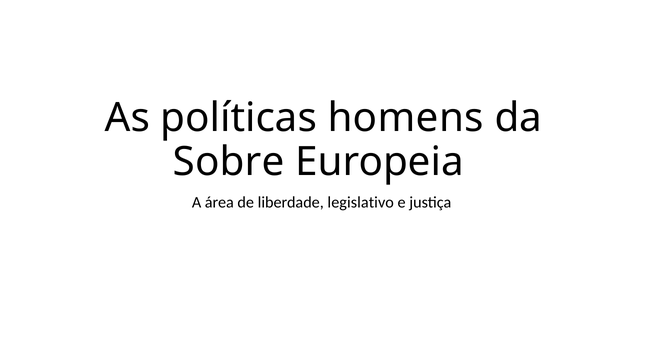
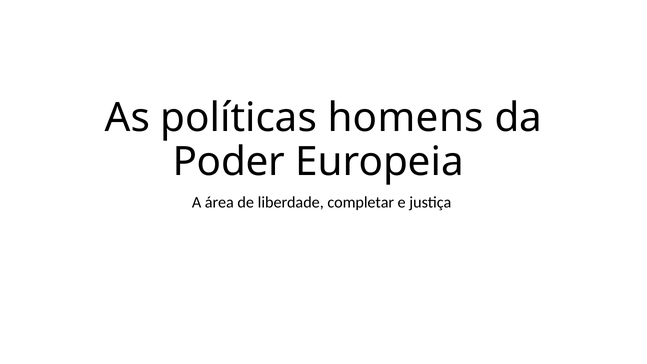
Sobre: Sobre -> Poder
legislativo: legislativo -> completar
